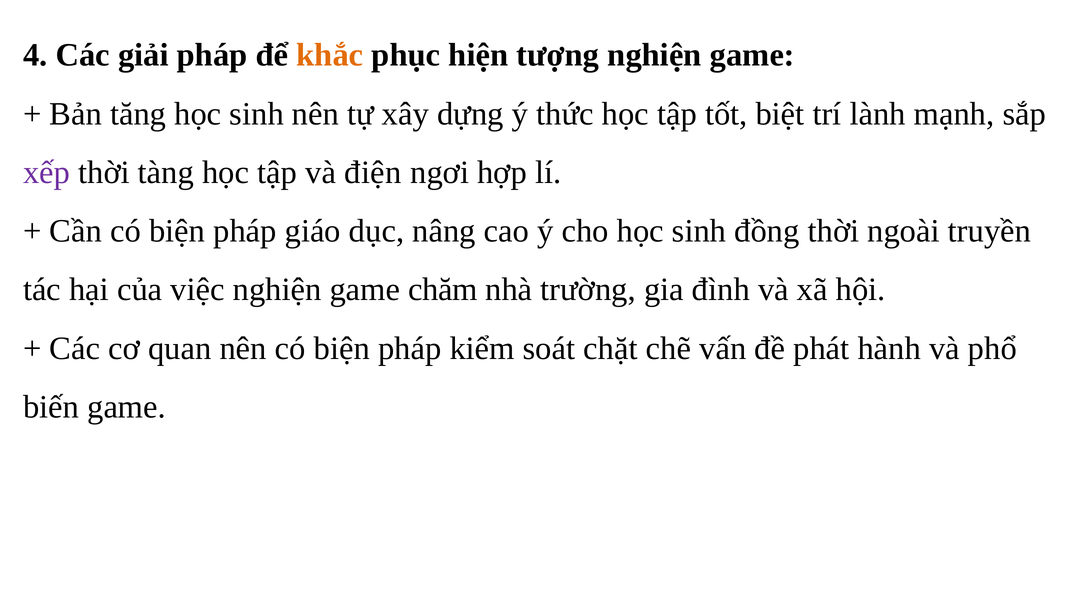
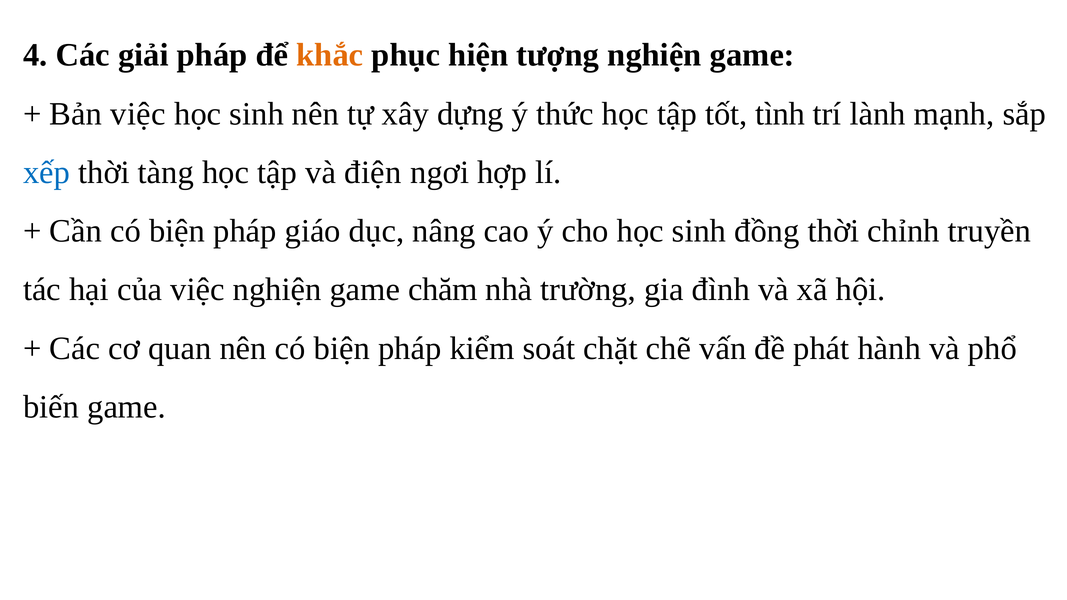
Bản tăng: tăng -> việc
biệt: biệt -> tình
xếp colour: purple -> blue
ngoài: ngoài -> chỉnh
